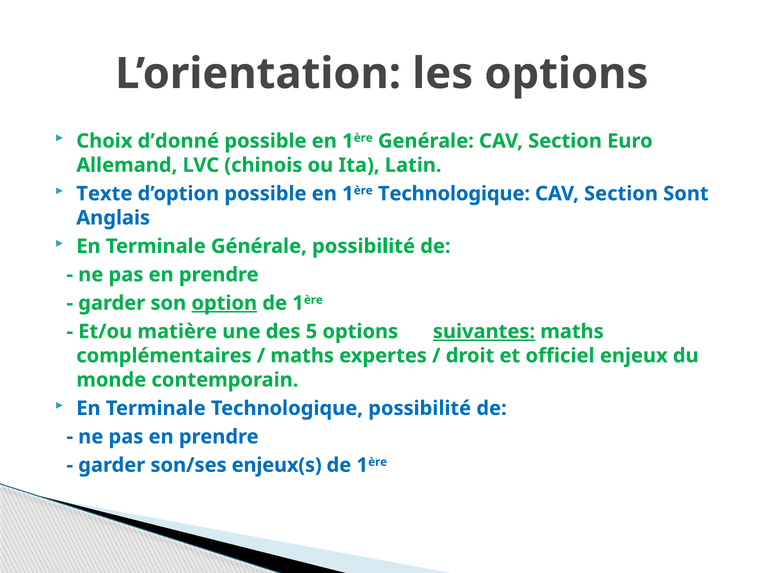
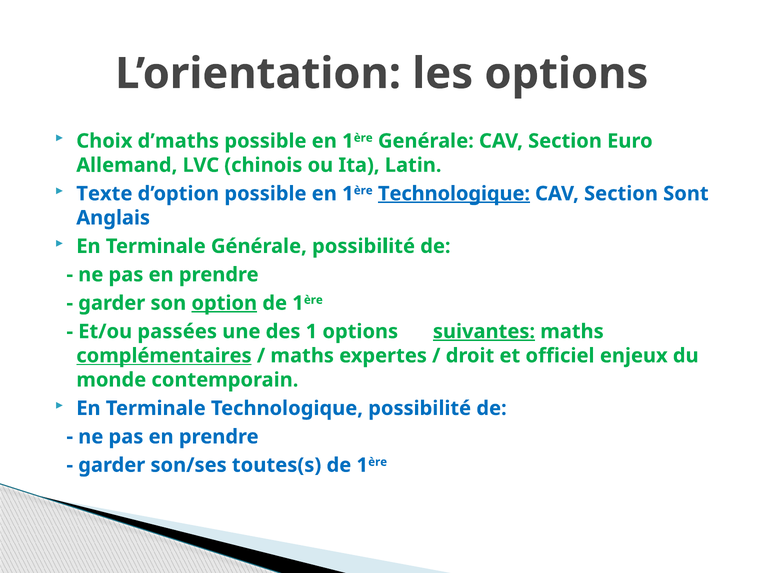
d’donné: d’donné -> d’maths
Technologique at (454, 194) underline: none -> present
matière: matière -> passées
5: 5 -> 1
complémentaires underline: none -> present
enjeux(s: enjeux(s -> toutes(s
